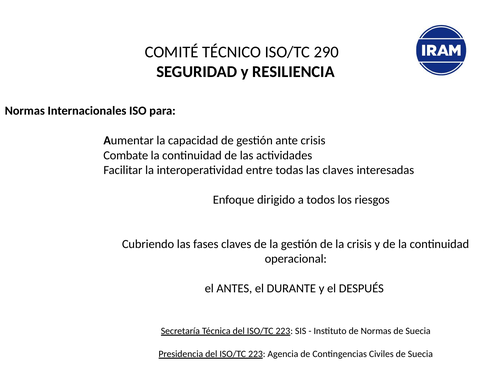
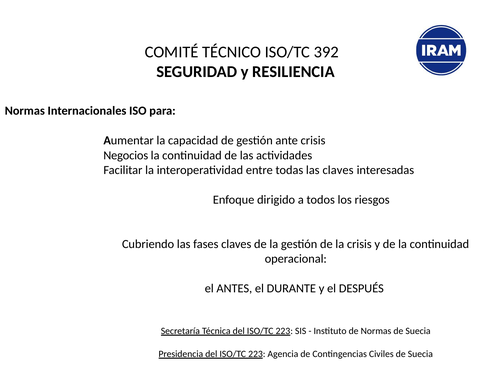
290: 290 -> 392
Combate: Combate -> Negocios
